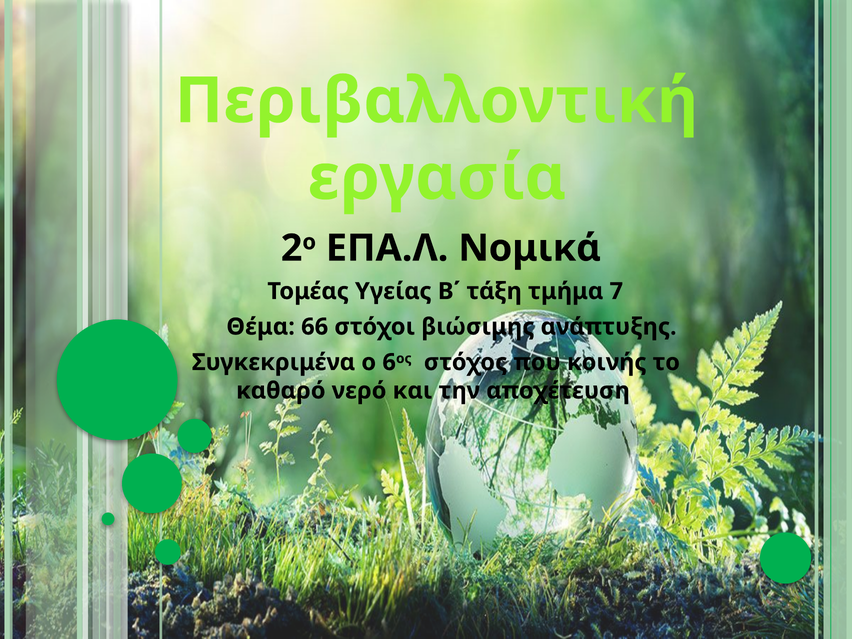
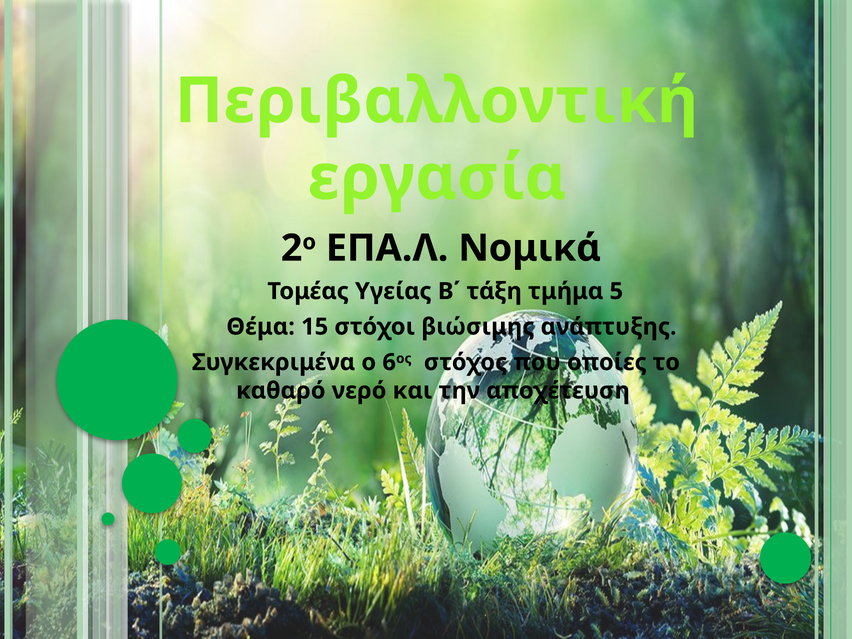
7: 7 -> 5
66: 66 -> 15
κοινής: κοινής -> οποίες
